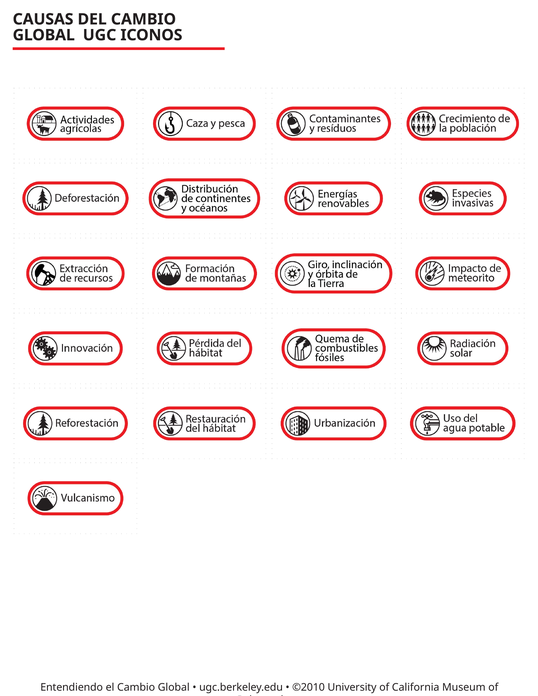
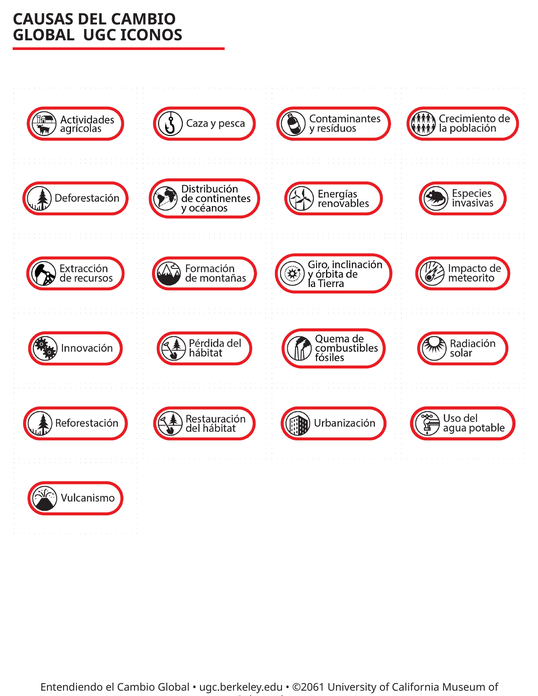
©2010: ©2010 -> ©2061
